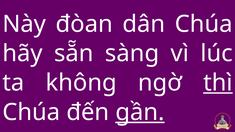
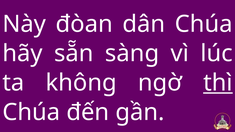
gần underline: present -> none
